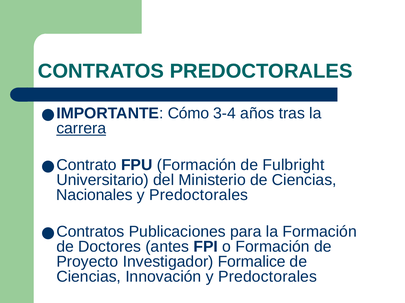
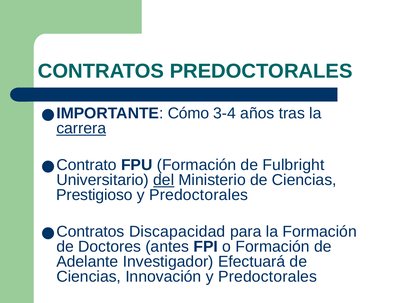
del underline: none -> present
Nacionales: Nacionales -> Prestigioso
Publicaciones: Publicaciones -> Discapacidad
Proyecto: Proyecto -> Adelante
Formalice: Formalice -> Efectuará
